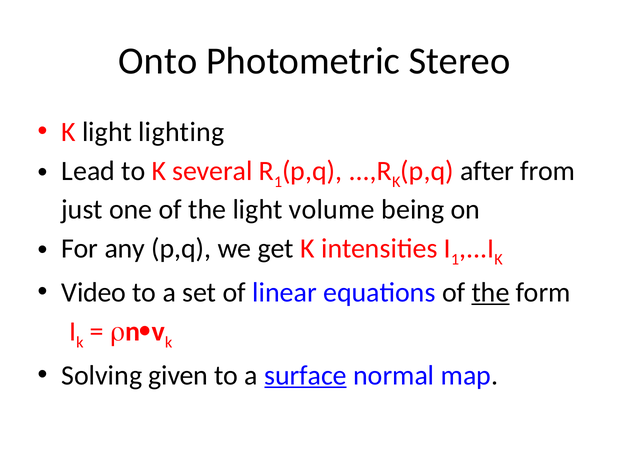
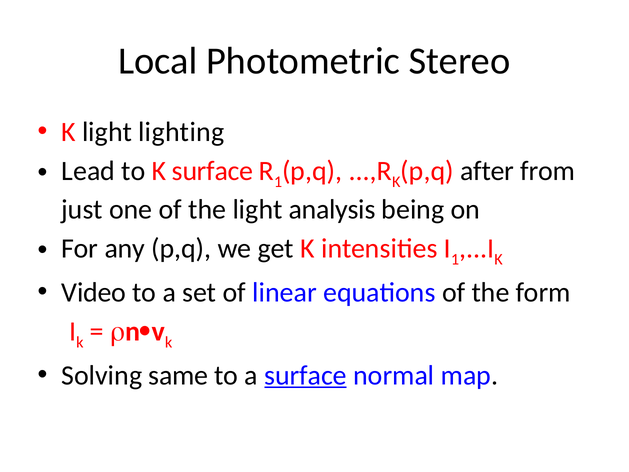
Onto: Onto -> Local
K several: several -> surface
volume: volume -> analysis
the at (491, 292) underline: present -> none
given: given -> same
